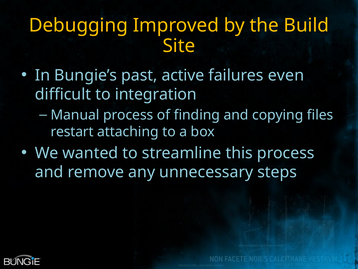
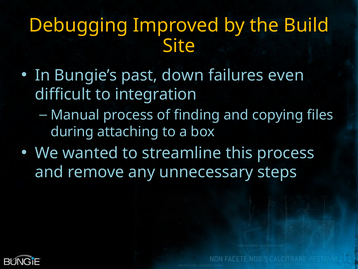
active: active -> down
restart: restart -> during
